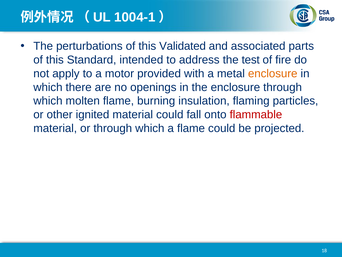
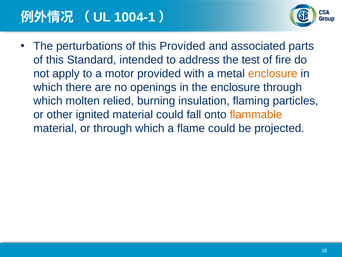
this Validated: Validated -> Provided
molten flame: flame -> relied
flammable colour: red -> orange
